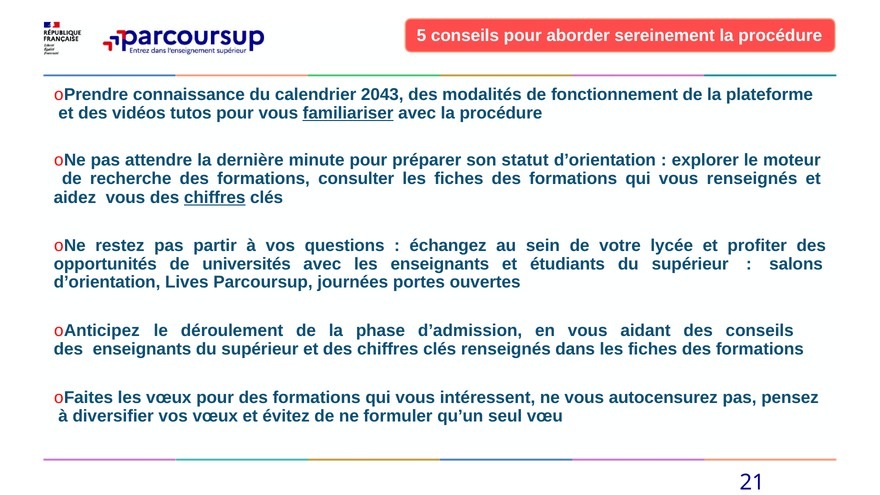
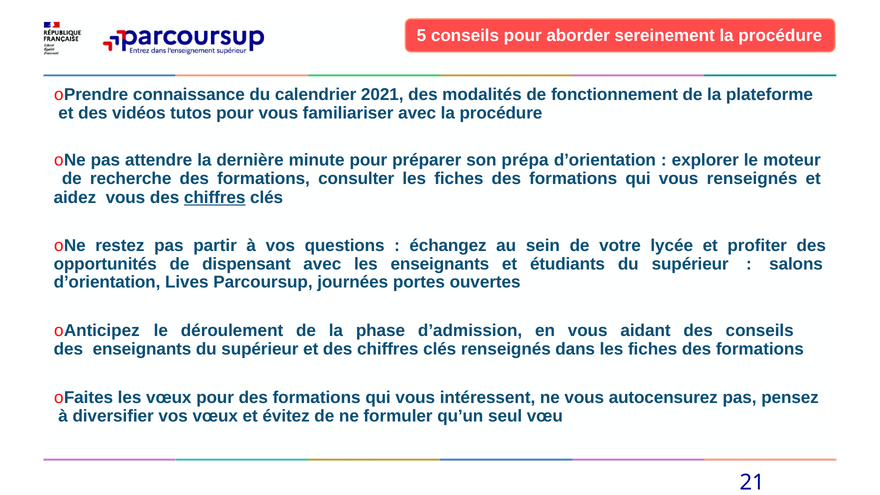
2043: 2043 -> 2021
familiariser underline: present -> none
statut: statut -> prépa
universités: universités -> dispensant
